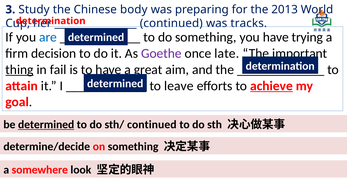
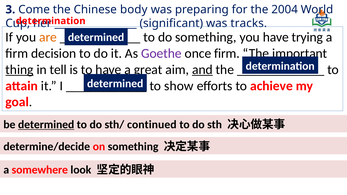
Study: Study -> Come
2013: 2013 -> 2004
continued at (171, 23): continued -> significant
are colour: blue -> orange
once late: late -> firm
fail: fail -> tell
and underline: none -> present
leave: leave -> show
achieve underline: present -> none
